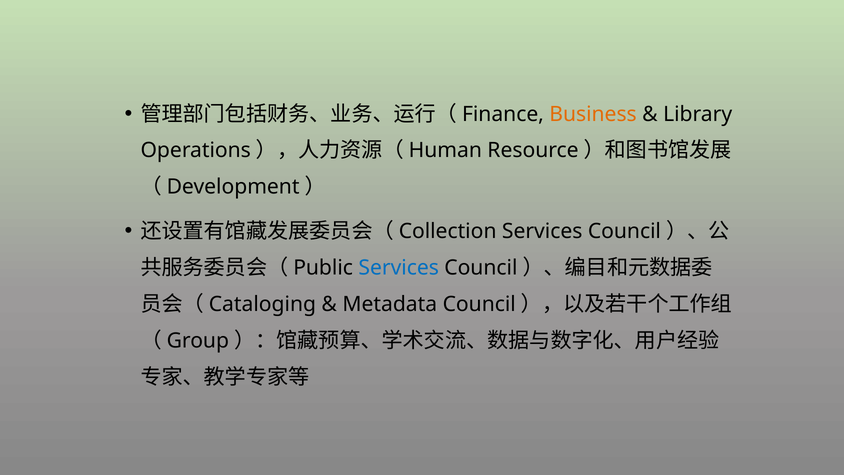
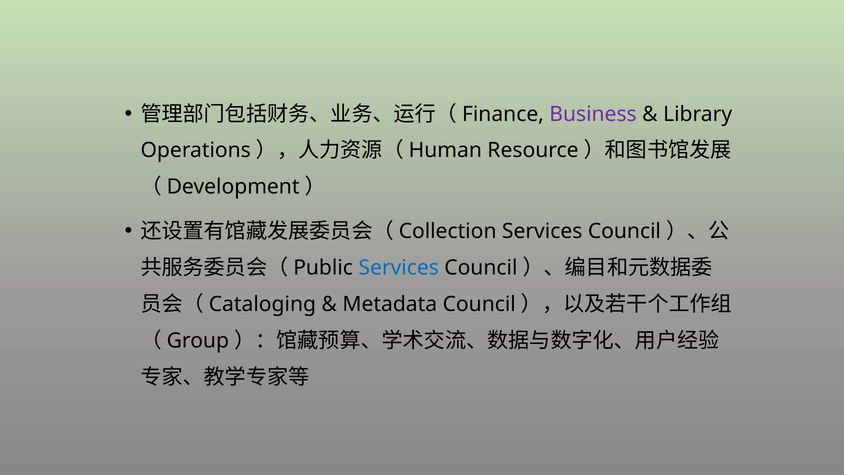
Business colour: orange -> purple
